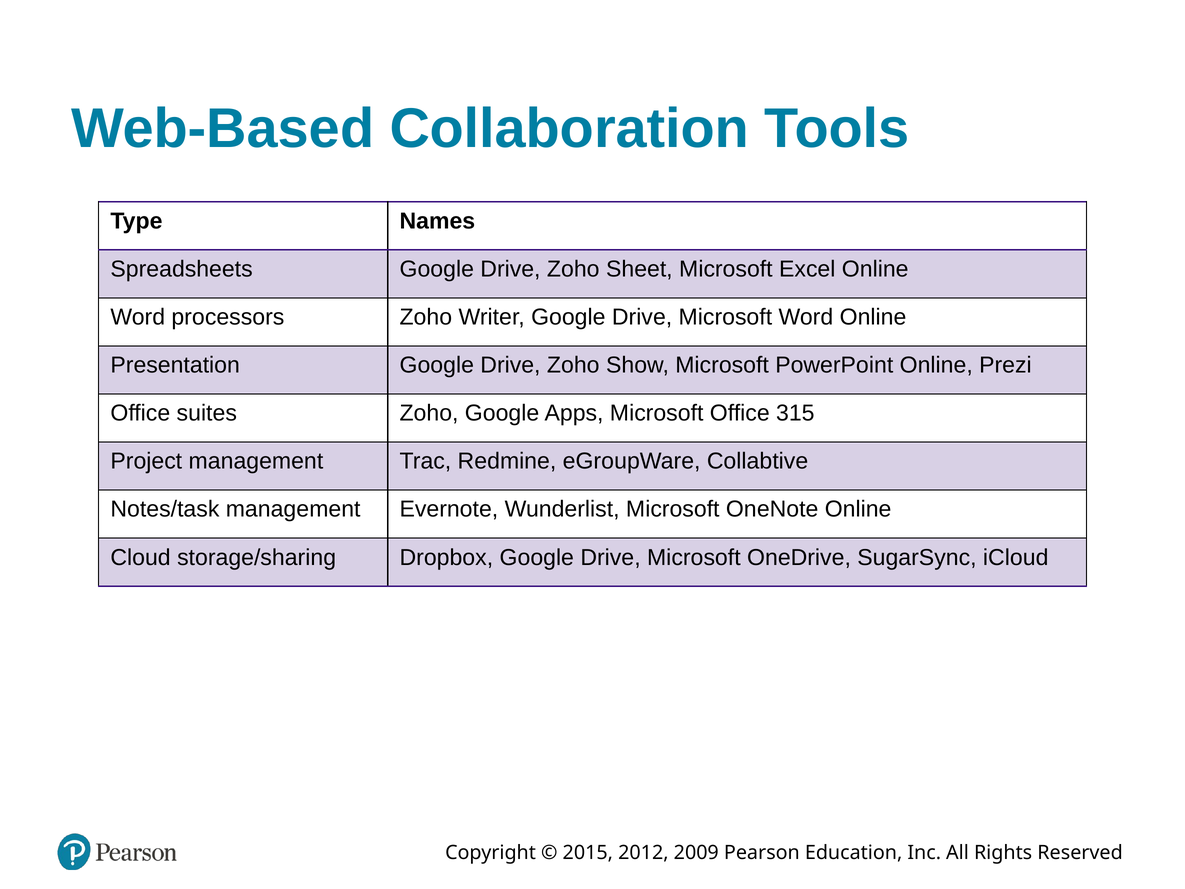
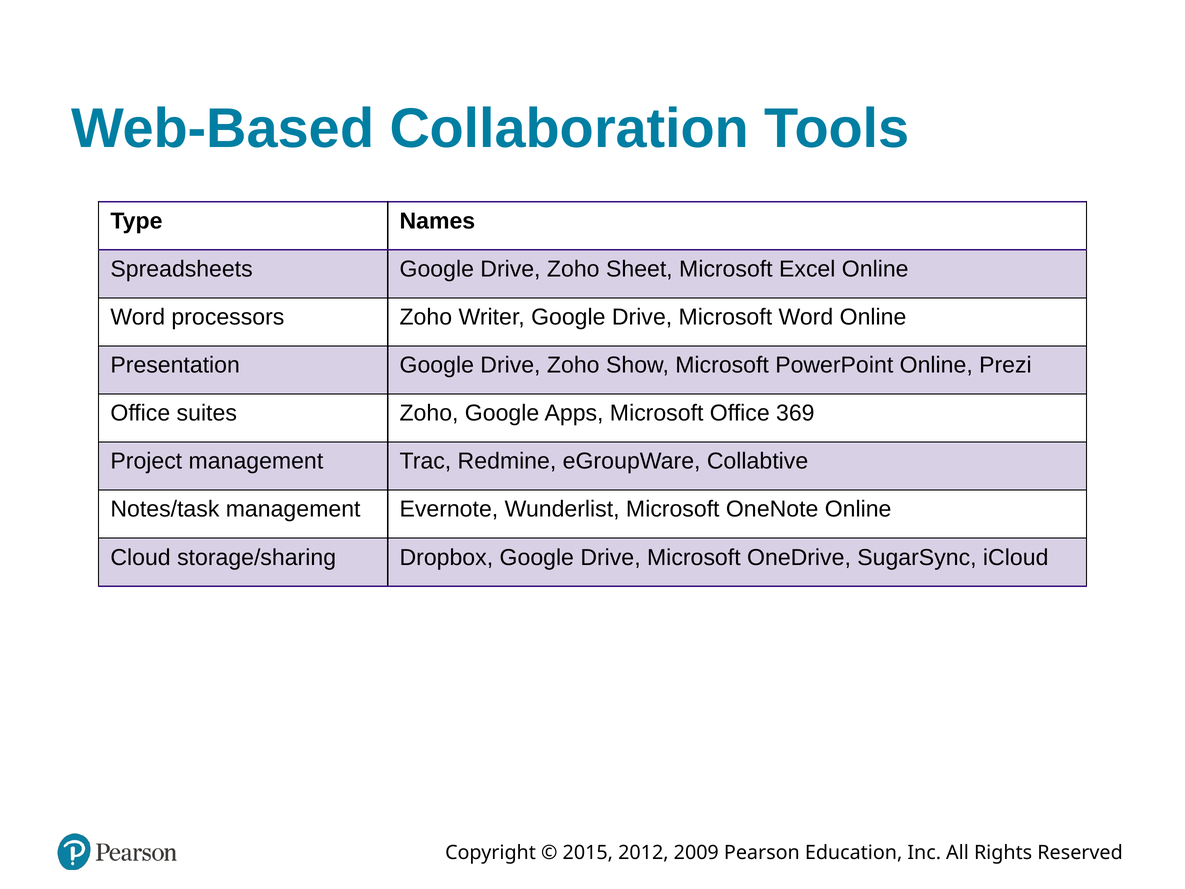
315: 315 -> 369
